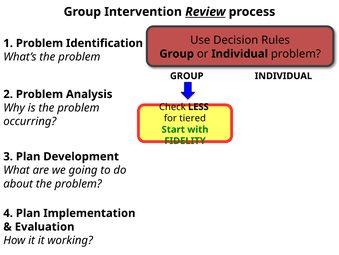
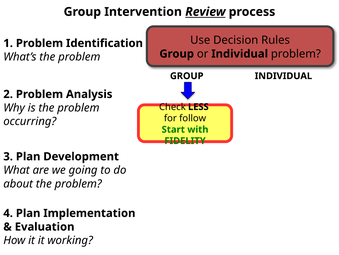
tiered: tiered -> follow
